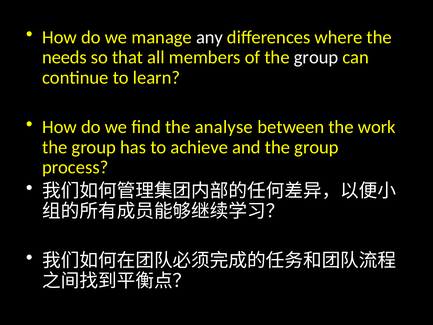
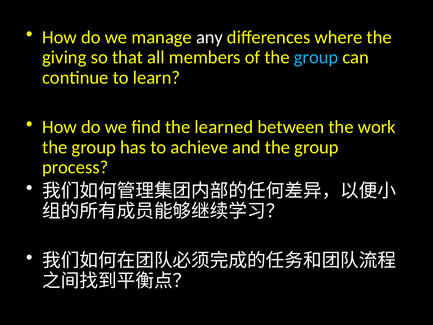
needs: needs -> giving
group at (316, 57) colour: white -> light blue
analyse: analyse -> learned
